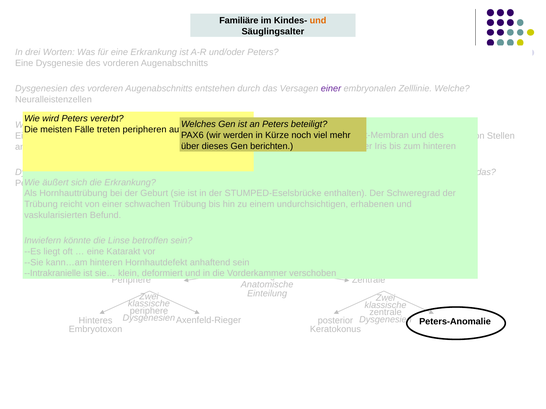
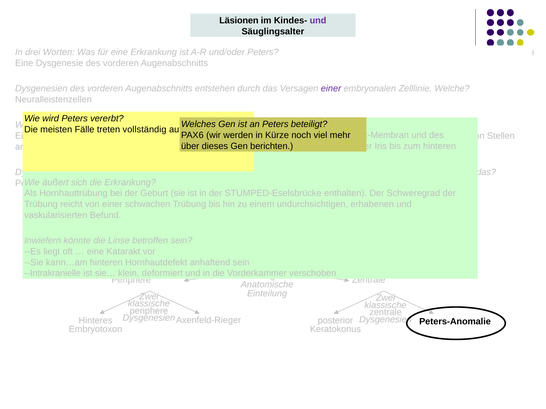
Familiäre: Familiäre -> Läsionen
und at (318, 20) colour: orange -> purple
peripheren: peripheren -> vollständig
